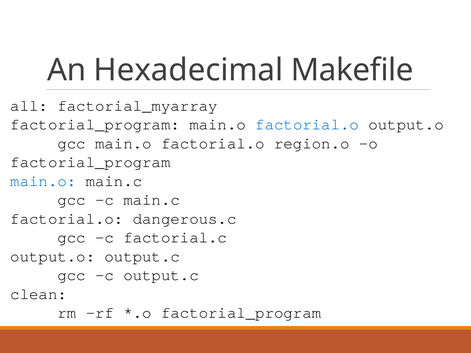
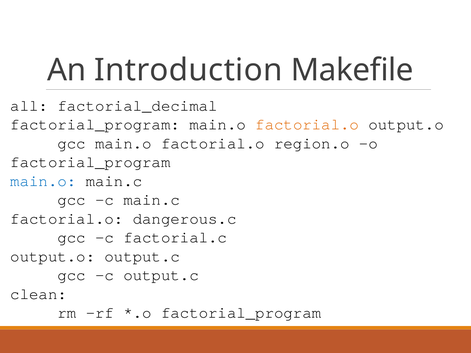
Hexadecimal: Hexadecimal -> Introduction
factorial_myarray: factorial_myarray -> factorial_decimal
factorial.o at (307, 125) colour: blue -> orange
